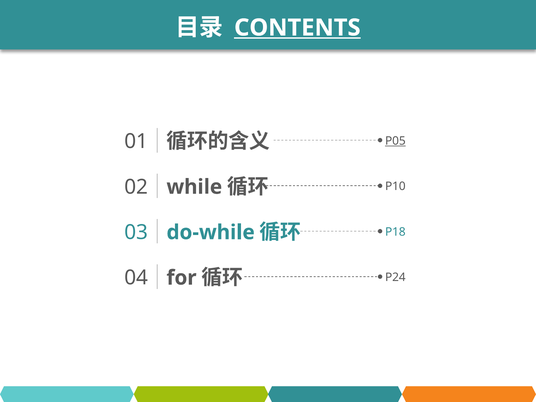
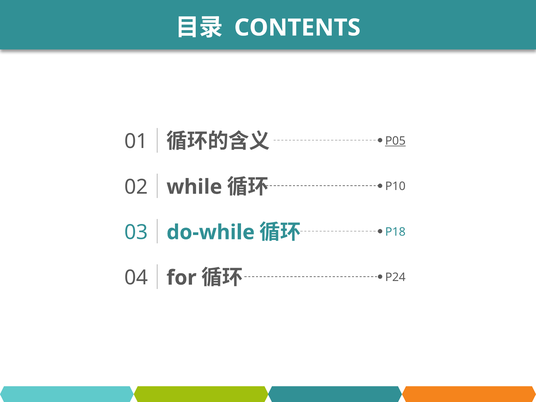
CONTENTS underline: present -> none
